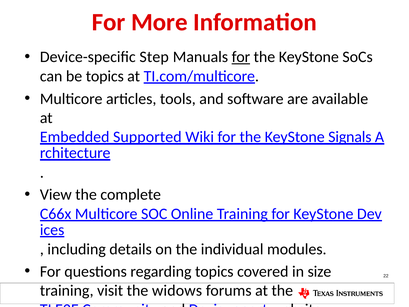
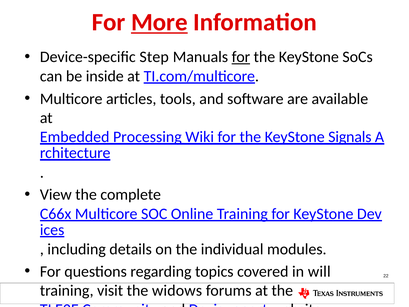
More underline: none -> present
be topics: topics -> inside
Supported: Supported -> Processing
size: size -> will
